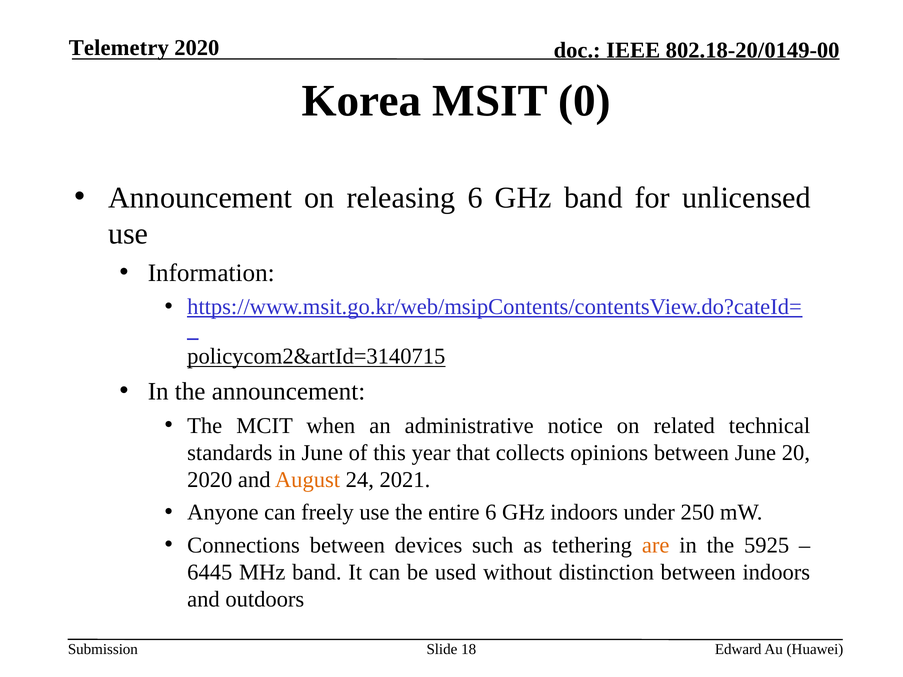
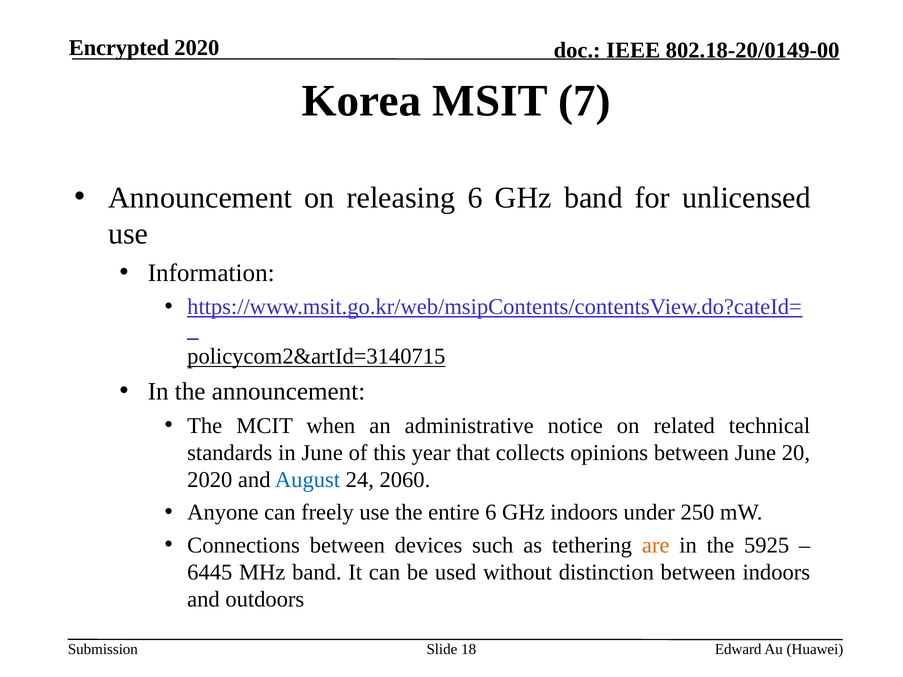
Telemetry: Telemetry -> Encrypted
0: 0 -> 7
August colour: orange -> blue
2021: 2021 -> 2060
